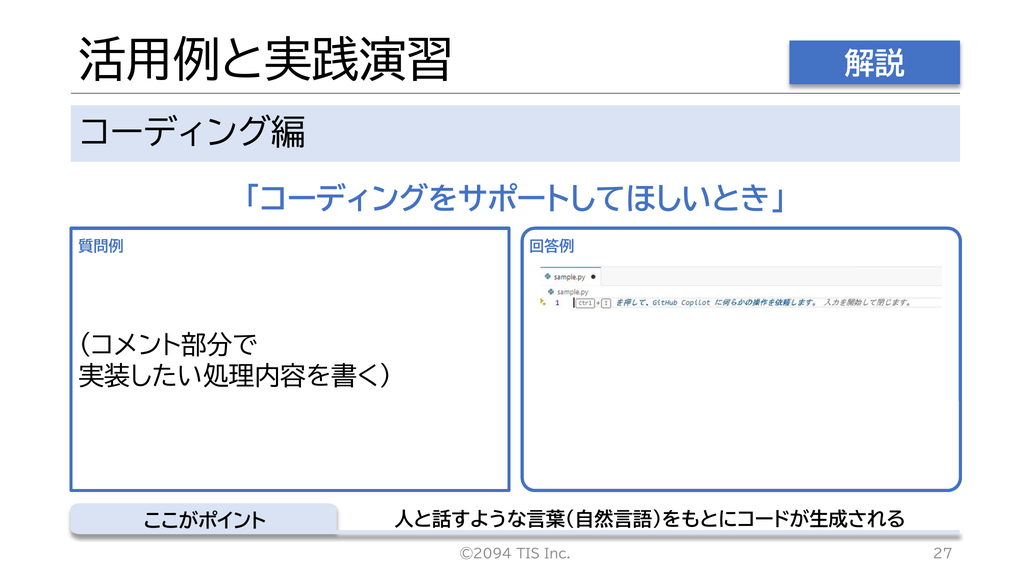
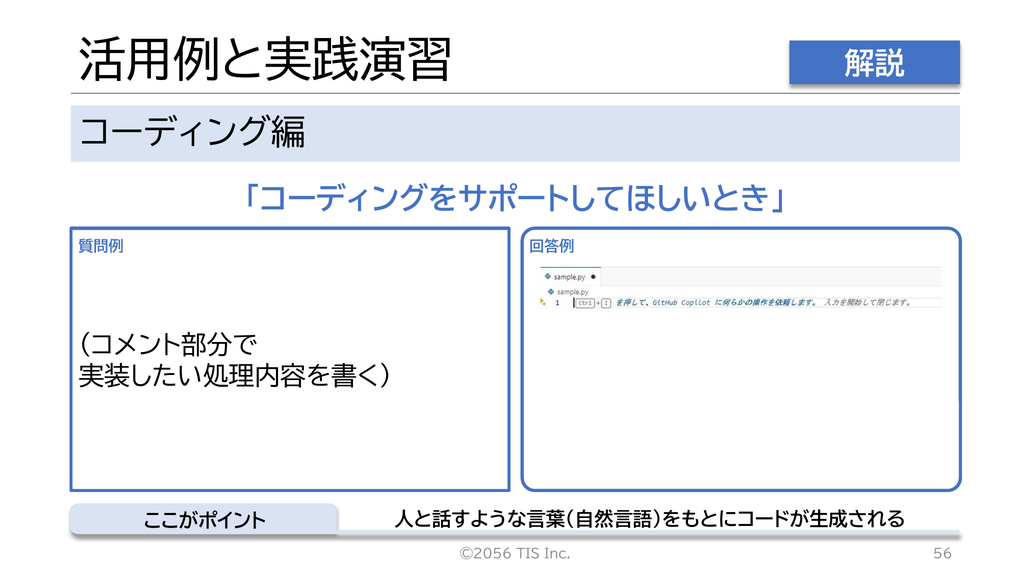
©2094: ©2094 -> ©2056
27: 27 -> 56
